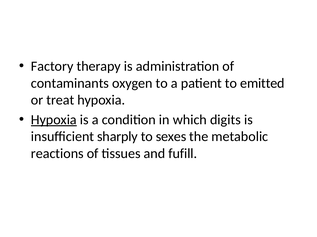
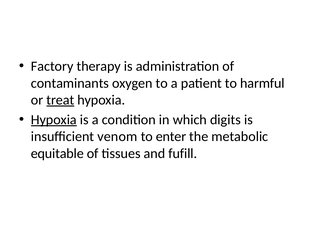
emitted: emitted -> harmful
treat underline: none -> present
sharply: sharply -> venom
sexes: sexes -> enter
reactions: reactions -> equitable
